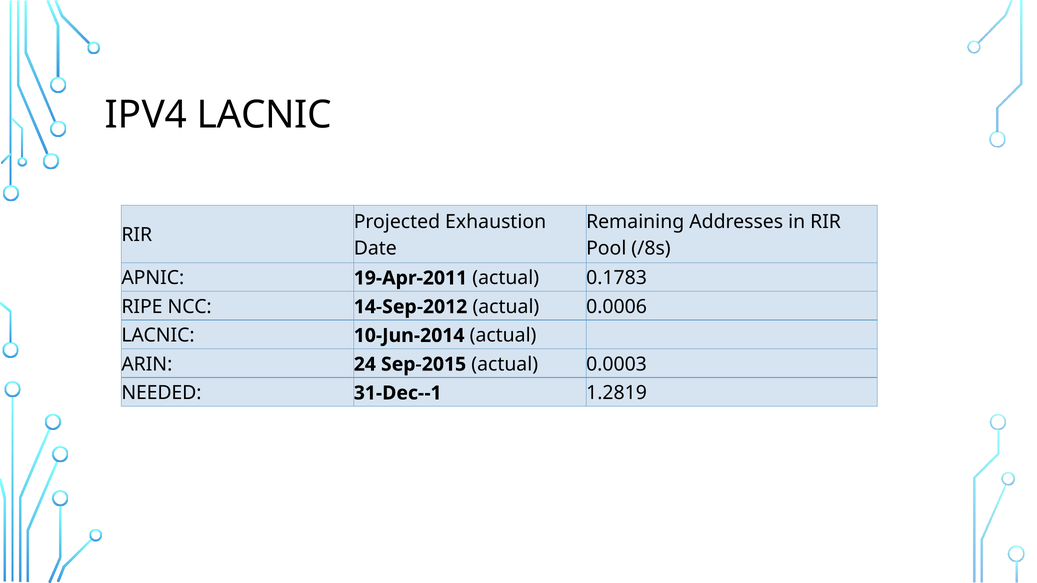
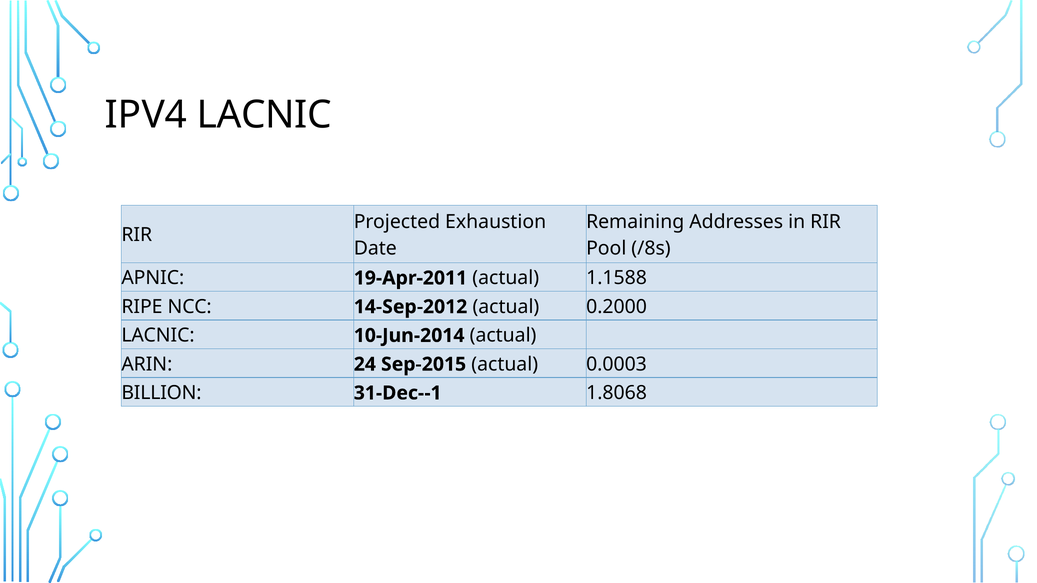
0.1783: 0.1783 -> 1.1588
0.0006: 0.0006 -> 0.2000
NEEDED: NEEDED -> BILLION
1.2819: 1.2819 -> 1.8068
